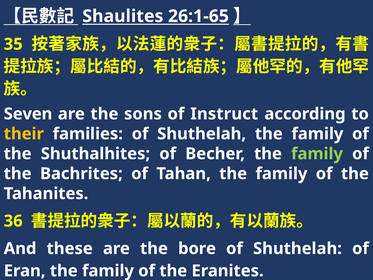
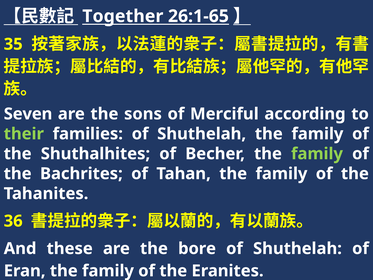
Shaulites: Shaulites -> Together
Instruct: Instruct -> Merciful
their colour: yellow -> light green
